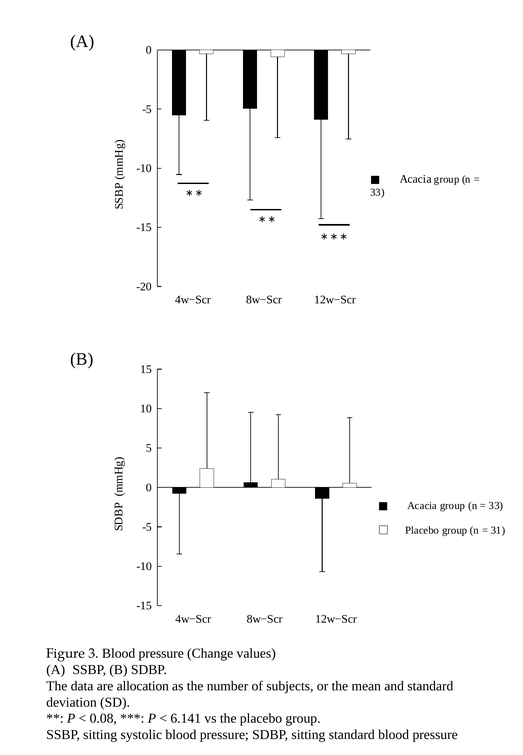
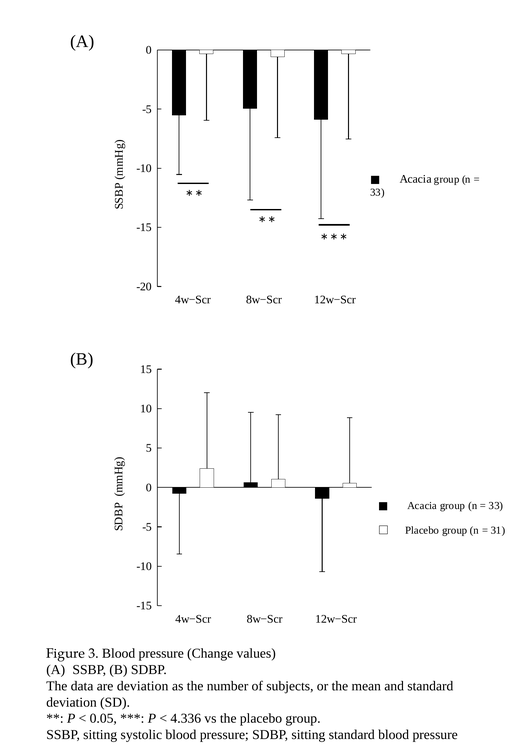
are allocation: allocation -> deviation
0.08: 0.08 -> 0.05
6.141: 6.141 -> 4.336
